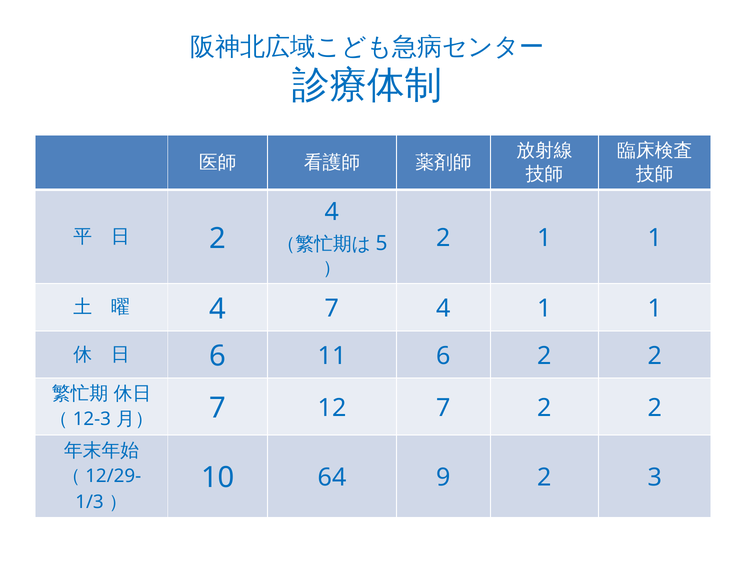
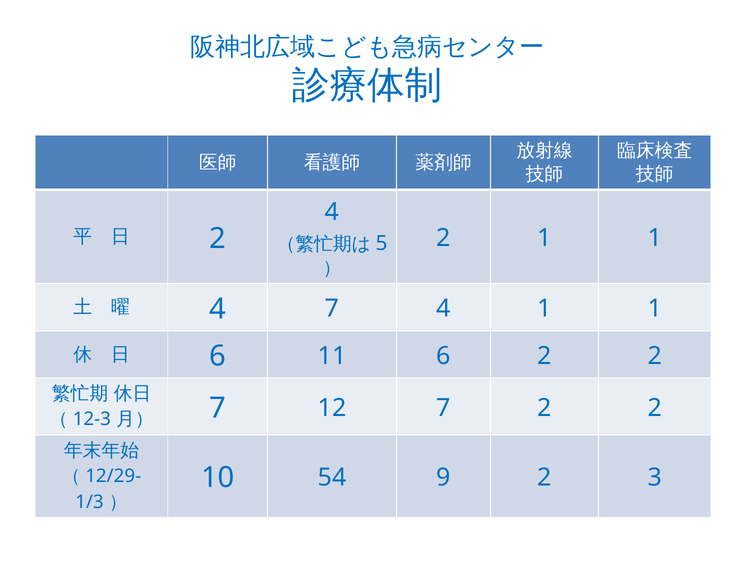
64: 64 -> 54
